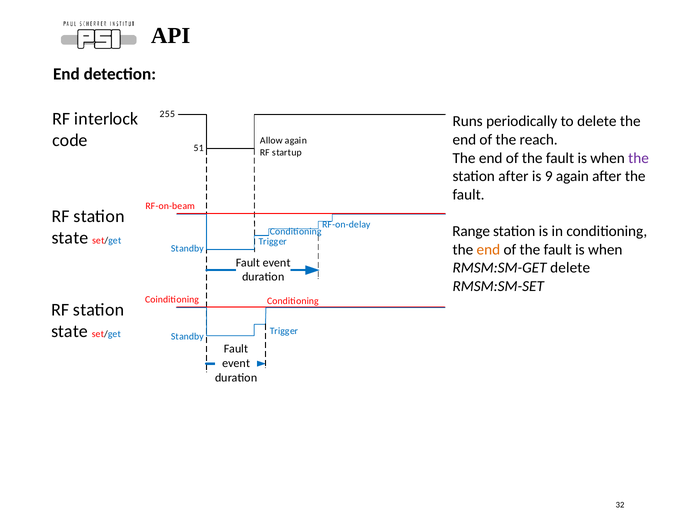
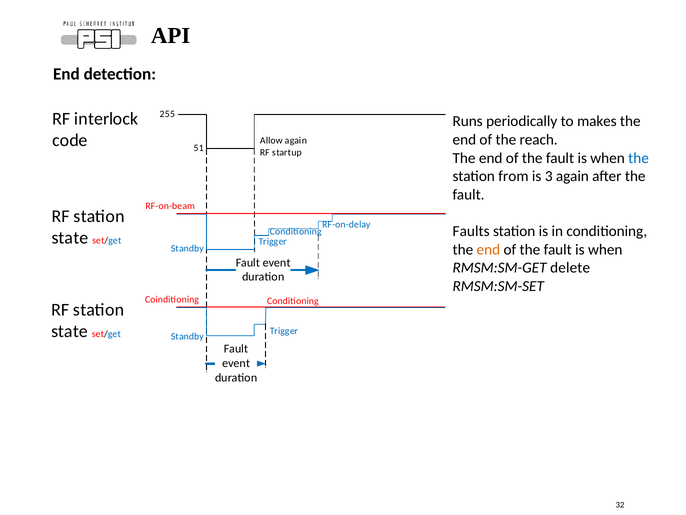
to delete: delete -> makes
the at (638, 158) colour: purple -> blue
station after: after -> from
9: 9 -> 3
Range: Range -> Faults
